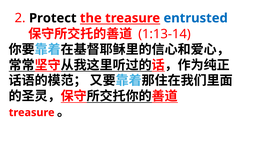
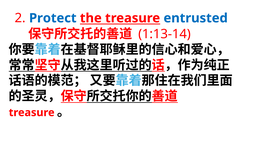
Protect colour: black -> blue
